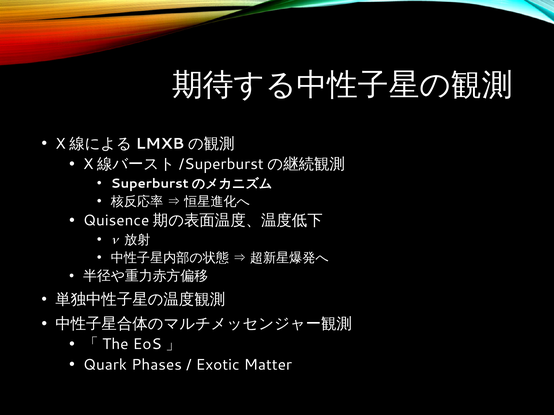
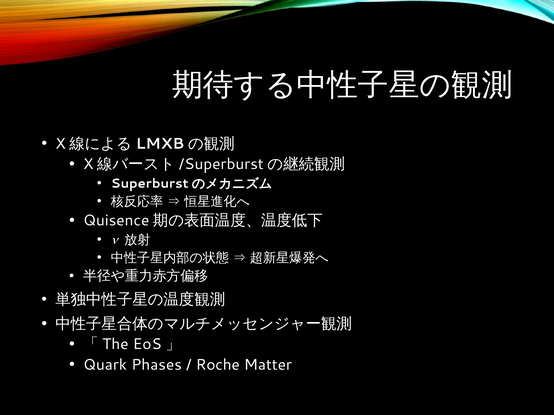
Exotic: Exotic -> Roche
